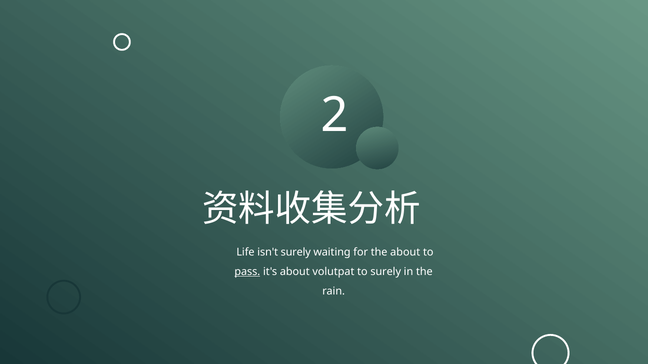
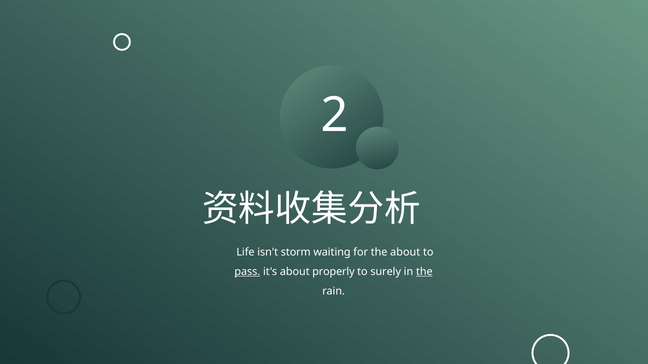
isn't surely: surely -> storm
volutpat: volutpat -> properly
the at (424, 272) underline: none -> present
